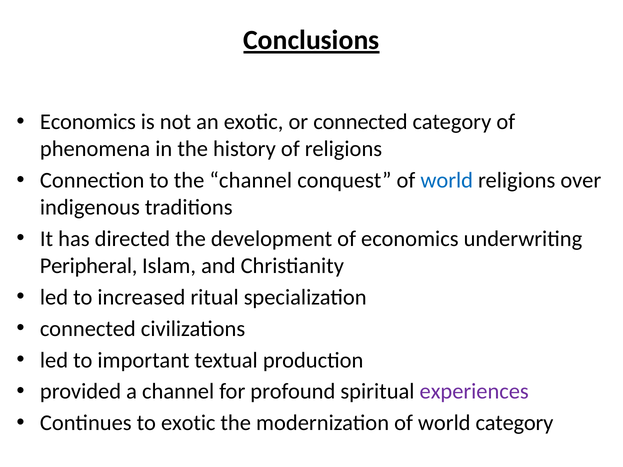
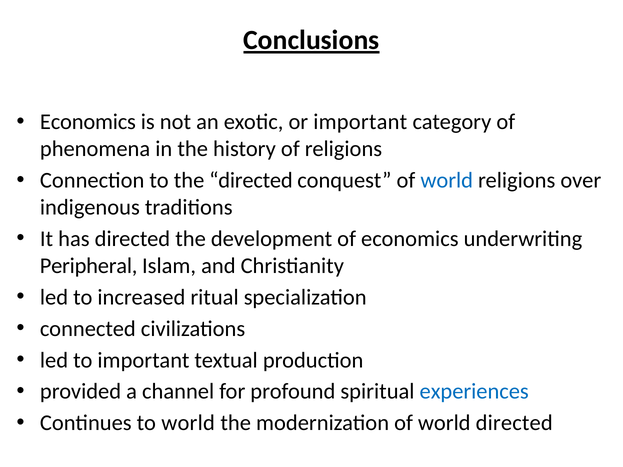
or connected: connected -> important
the channel: channel -> directed
experiences colour: purple -> blue
to exotic: exotic -> world
world category: category -> directed
